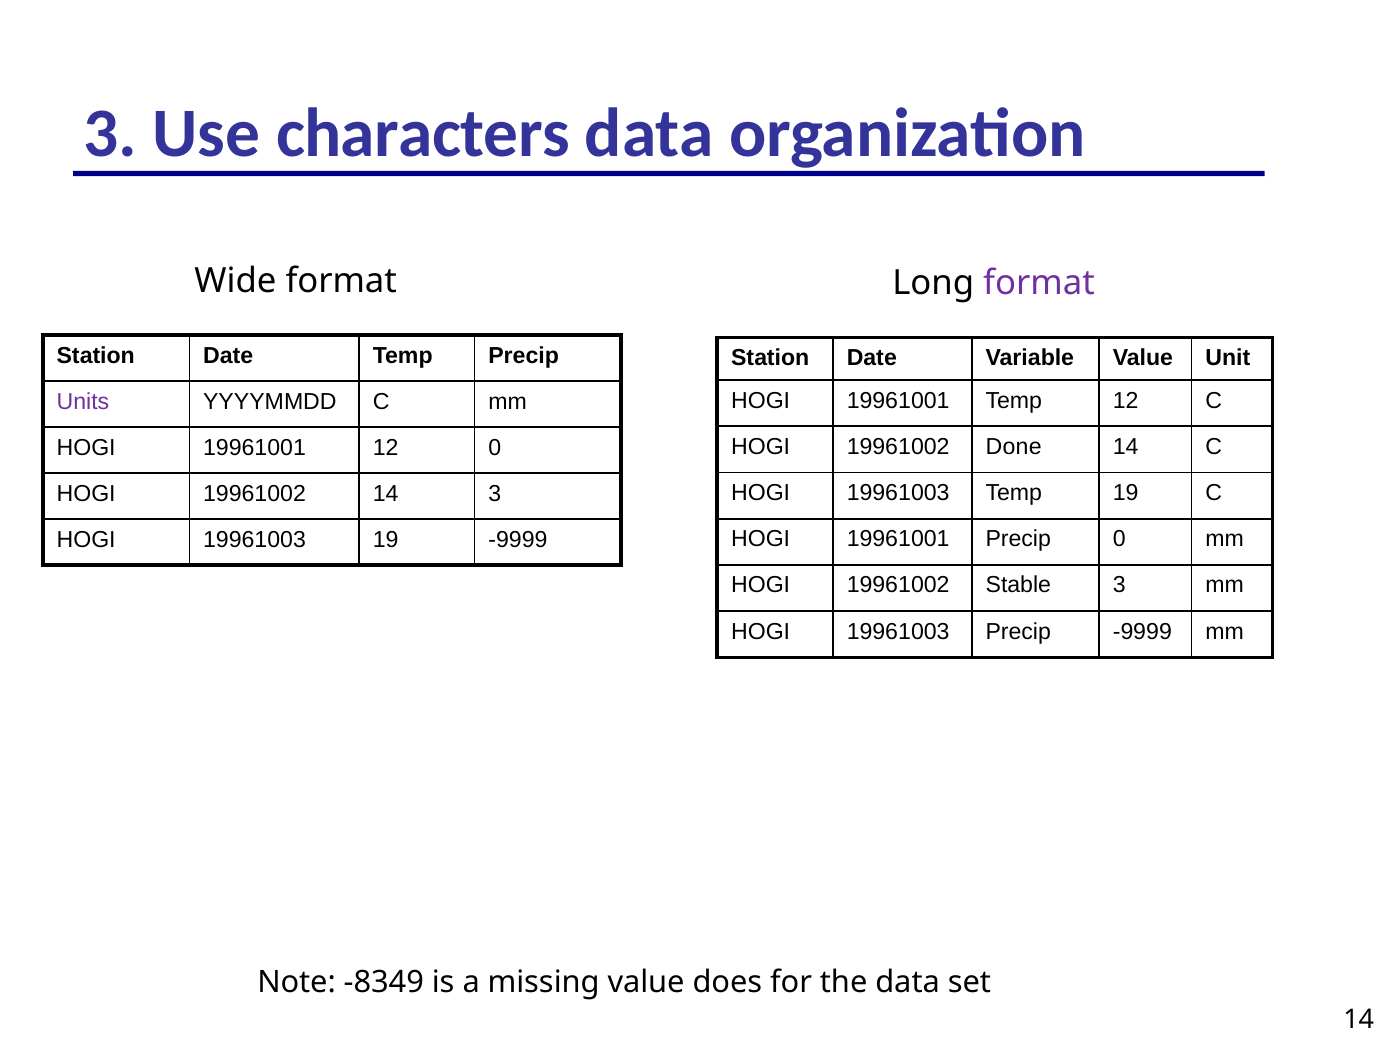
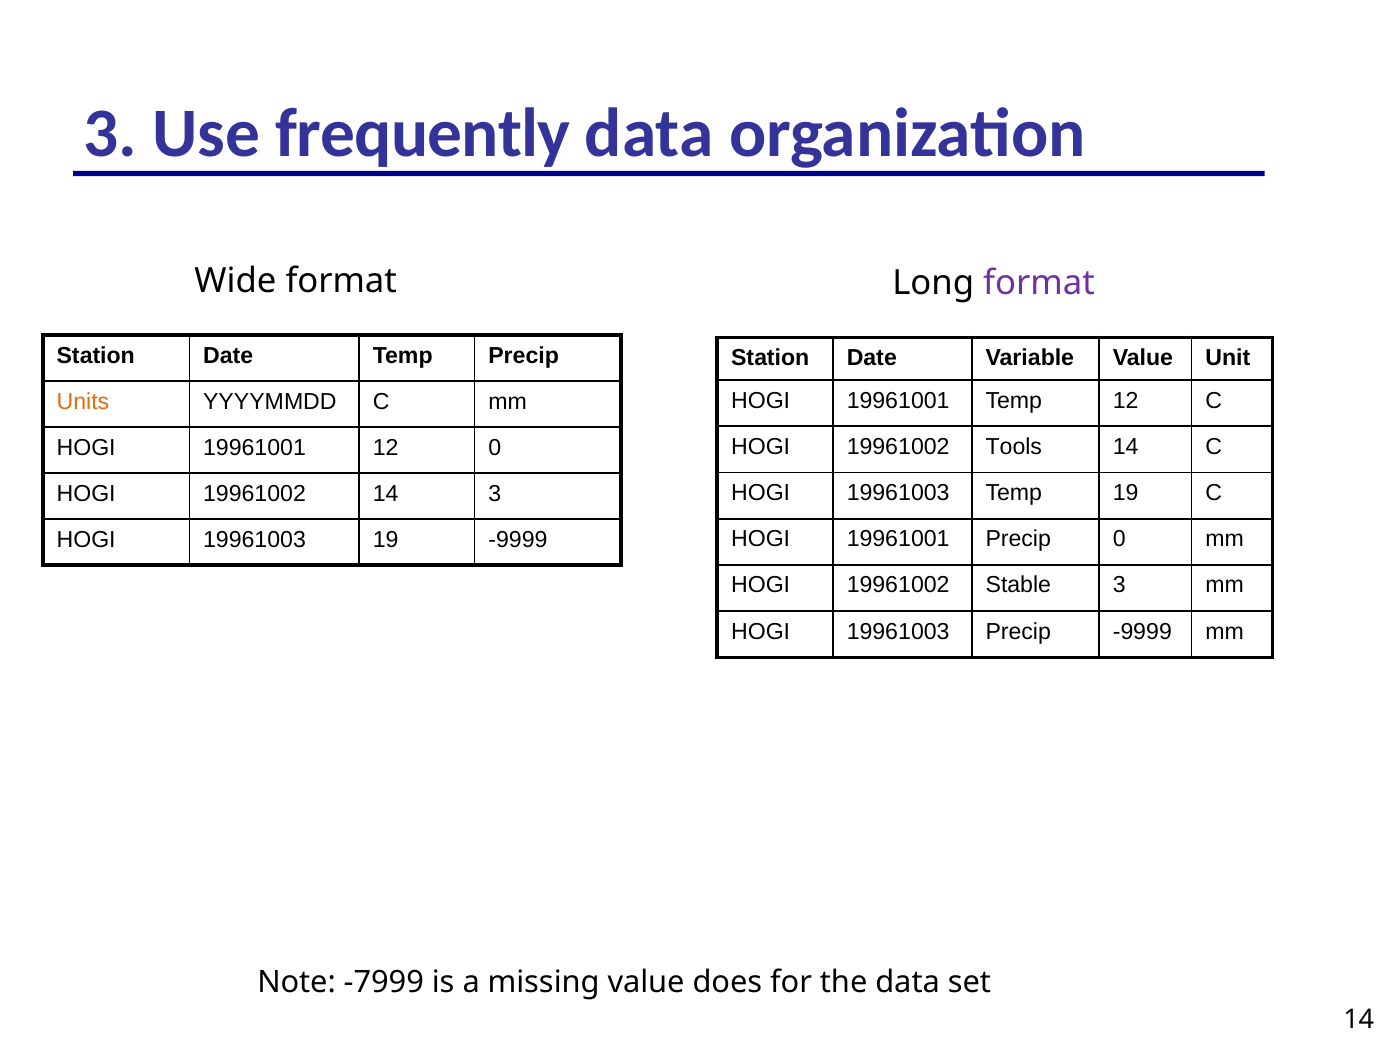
characters: characters -> frequently
Units colour: purple -> orange
Done: Done -> Tools
-8349: -8349 -> -7999
